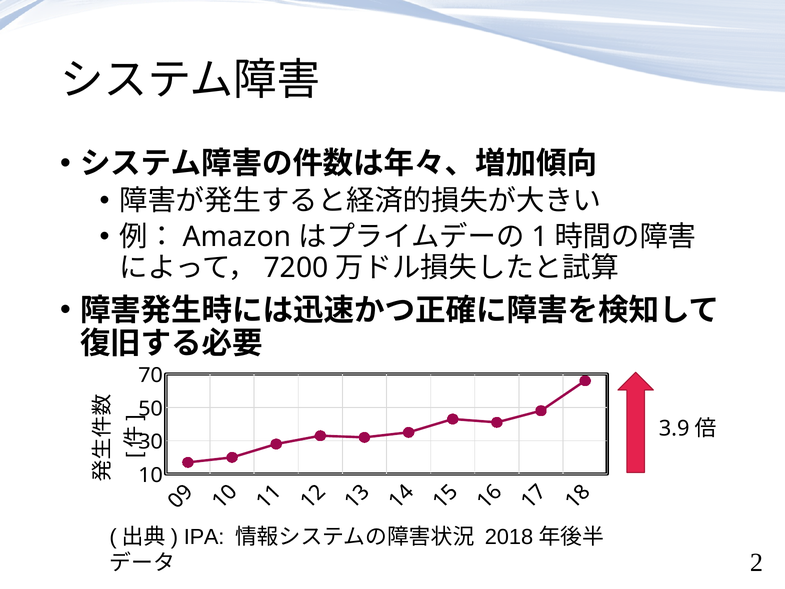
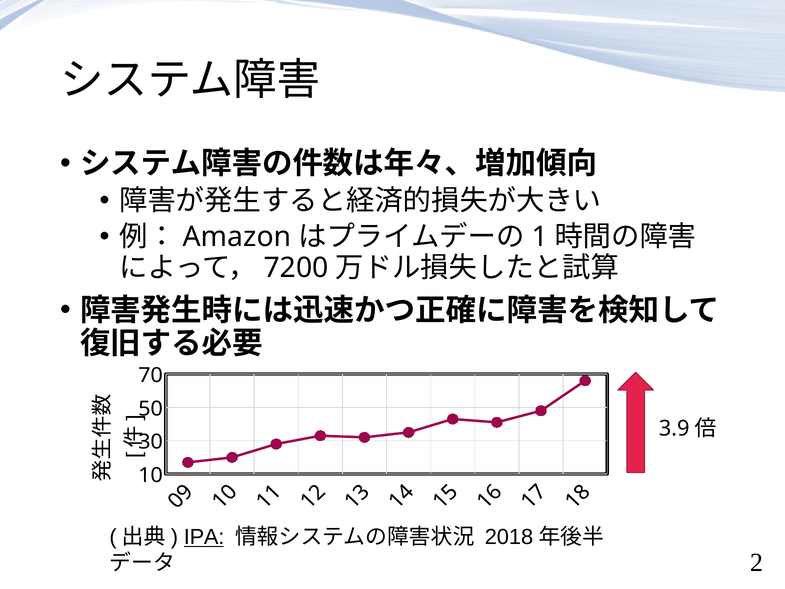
IPA underline: none -> present
